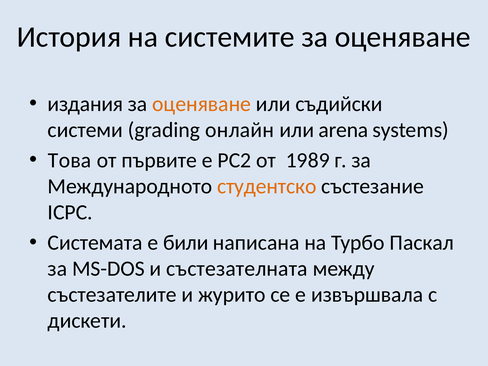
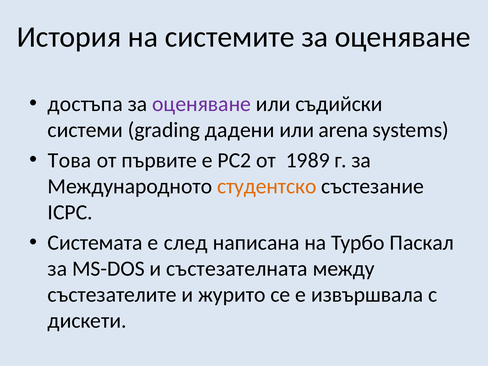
издания: издания -> достъпа
оценяване at (202, 104) colour: orange -> purple
онлайн: онлайн -> дадени
били: били -> след
